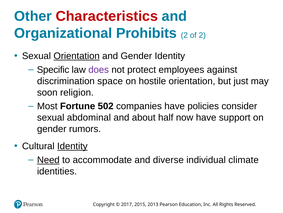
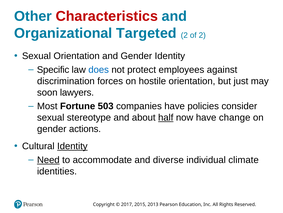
Prohibits: Prohibits -> Targeted
Orientation at (77, 56) underline: present -> none
does colour: purple -> blue
space: space -> forces
religion: religion -> lawyers
502: 502 -> 503
abdominal: abdominal -> stereotype
half underline: none -> present
support: support -> change
rumors: rumors -> actions
